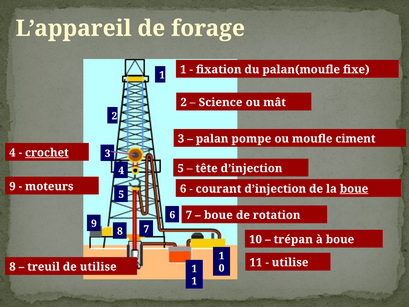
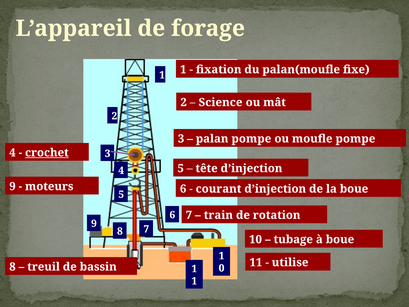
moufle ciment: ciment -> pompe
boue at (354, 189) underline: present -> none
boue at (218, 215): boue -> train
trépan: trépan -> tubage
de utilise: utilise -> bassin
